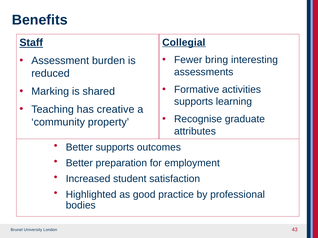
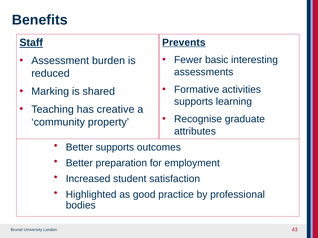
Collegial: Collegial -> Prevents
bring: bring -> basic
